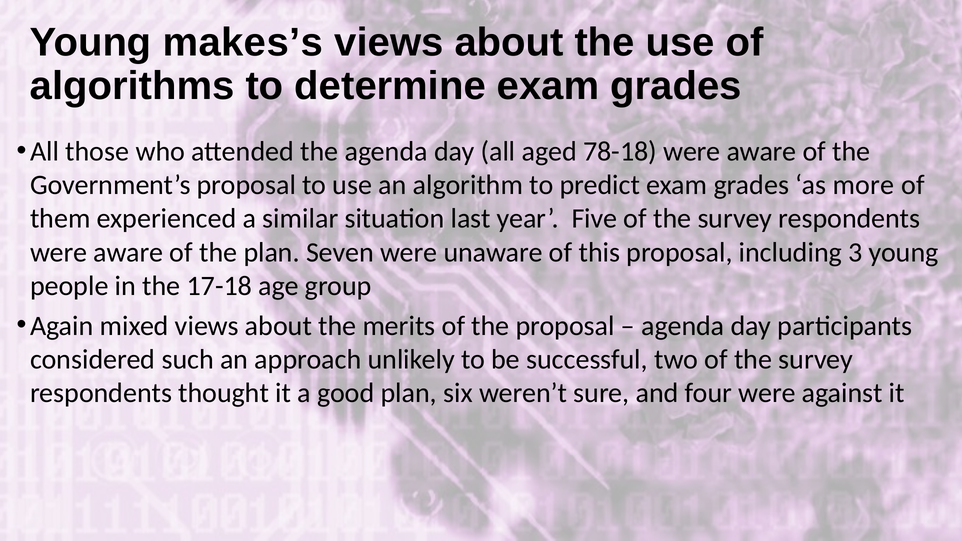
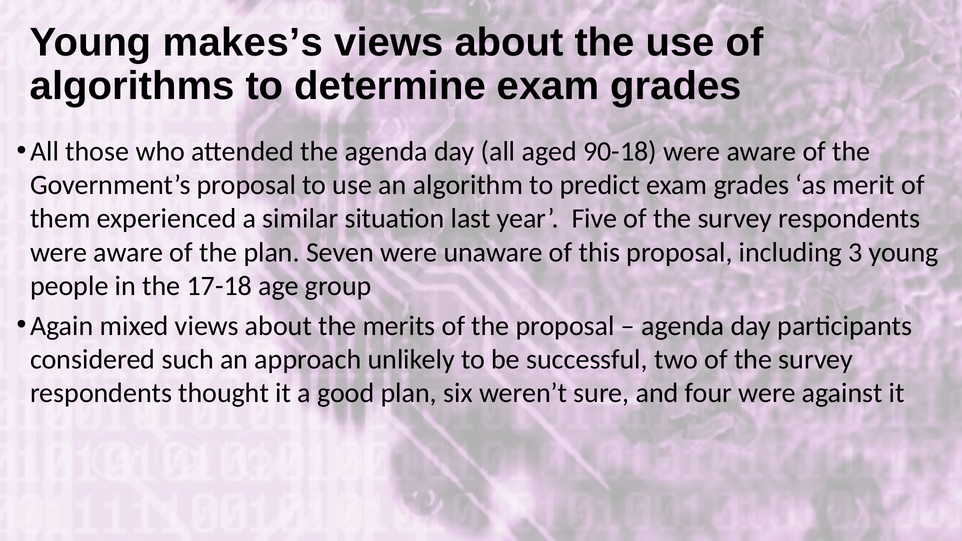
78-18: 78-18 -> 90-18
more: more -> merit
